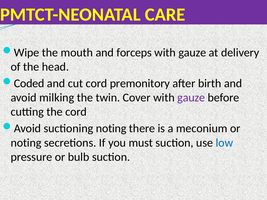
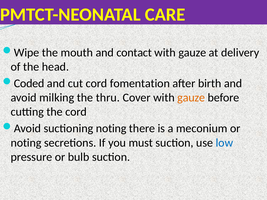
forceps: forceps -> contact
premonitory: premonitory -> fomentation
twin: twin -> thru
gauze at (191, 98) colour: purple -> orange
